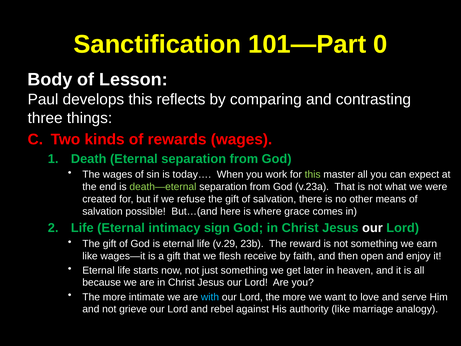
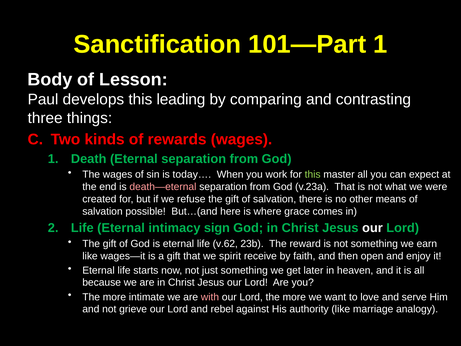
101—Part 0: 0 -> 1
reflects: reflects -> leading
death—eternal colour: light green -> pink
v.29: v.29 -> v.62
flesh: flesh -> spirit
with colour: light blue -> pink
